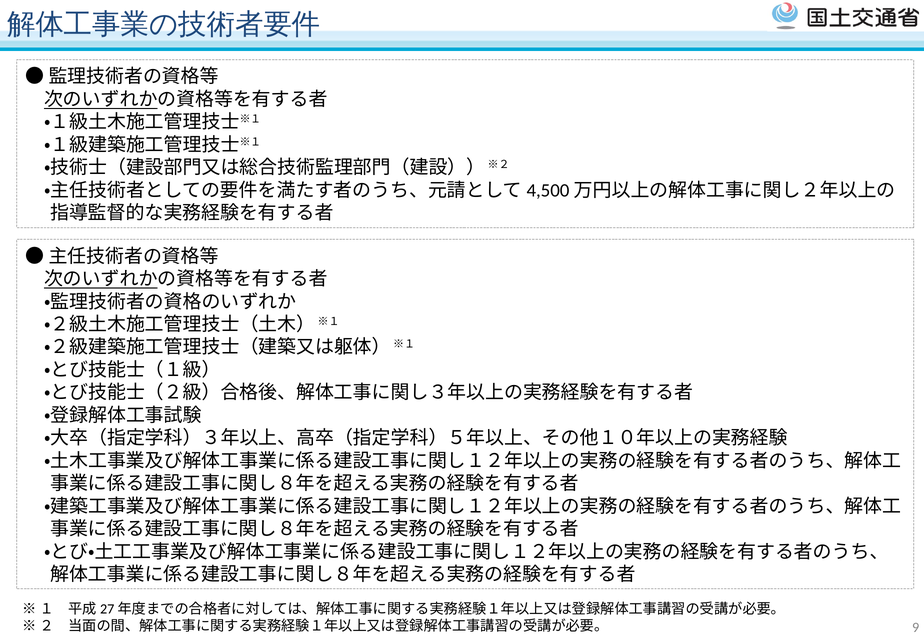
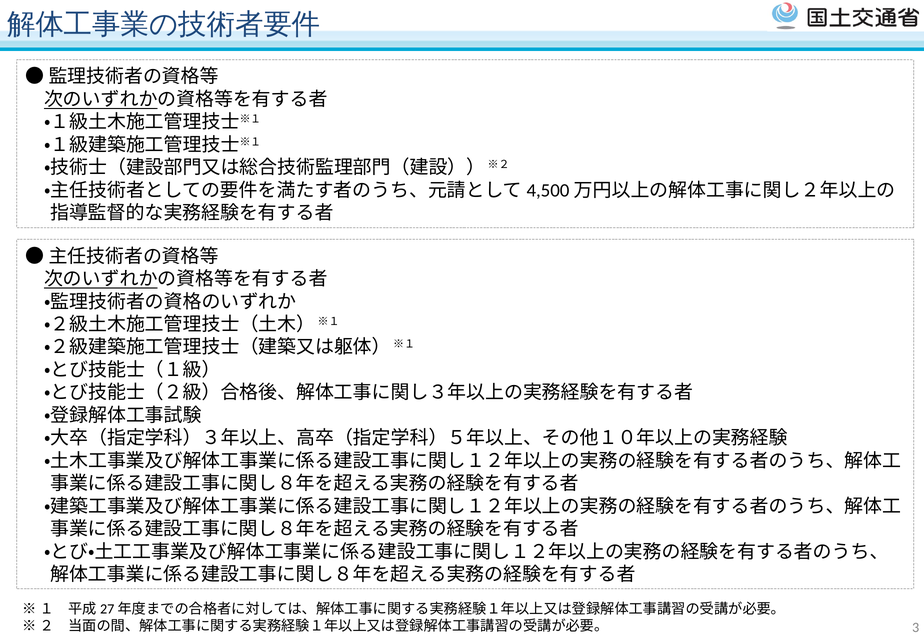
9: 9 -> 3
